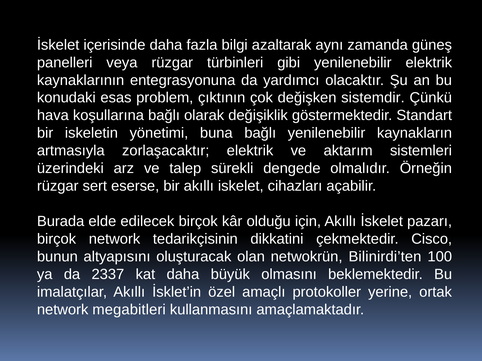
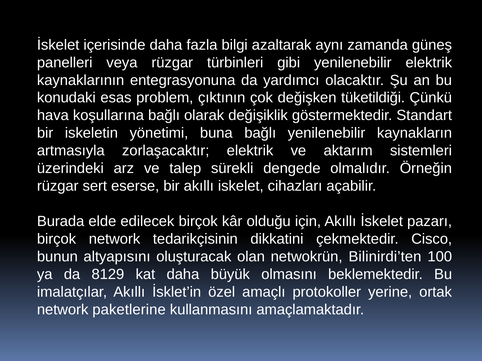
sistemdir: sistemdir -> tüketildiği
2337: 2337 -> 8129
megabitleri: megabitleri -> paketlerine
